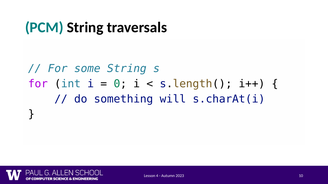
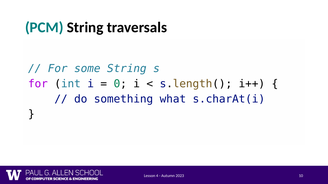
will: will -> what
